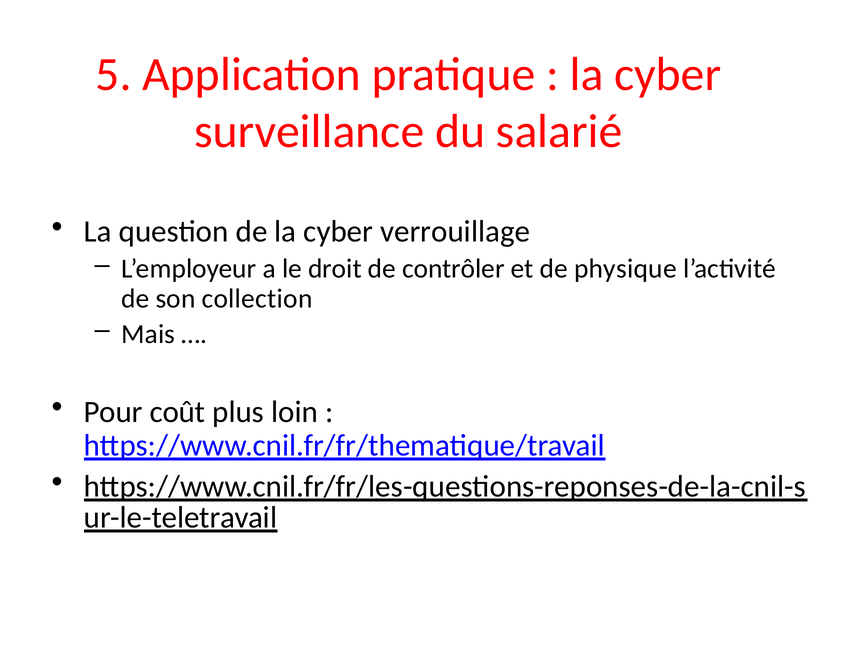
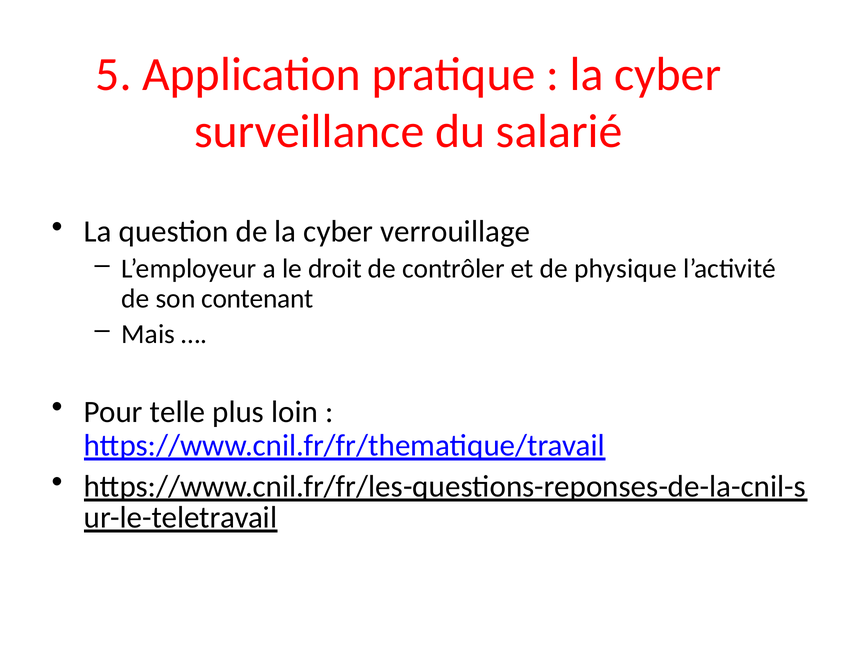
collection: collection -> contenant
coût: coût -> telle
